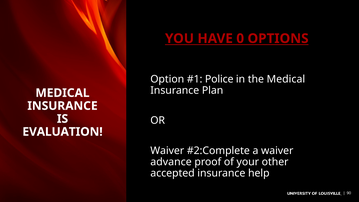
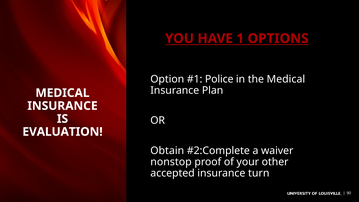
0: 0 -> 1
Waiver at (167, 151): Waiver -> Obtain
advance: advance -> nonstop
help: help -> turn
